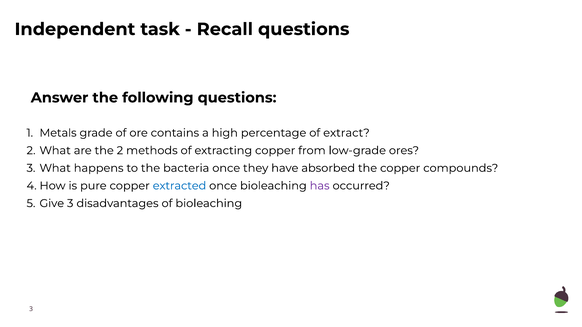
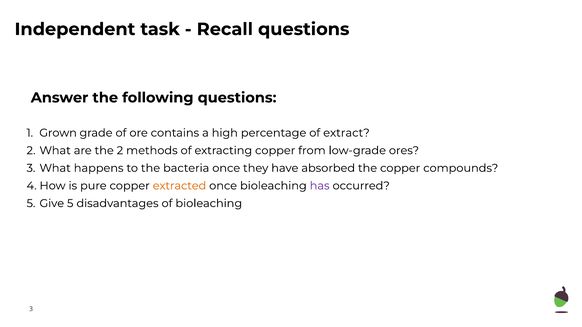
Metals: Metals -> Grown
extracted colour: blue -> orange
Give 3: 3 -> 5
